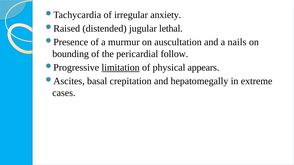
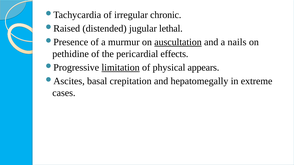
anxiety: anxiety -> chronic
auscultation underline: none -> present
bounding: bounding -> pethidine
follow: follow -> effects
